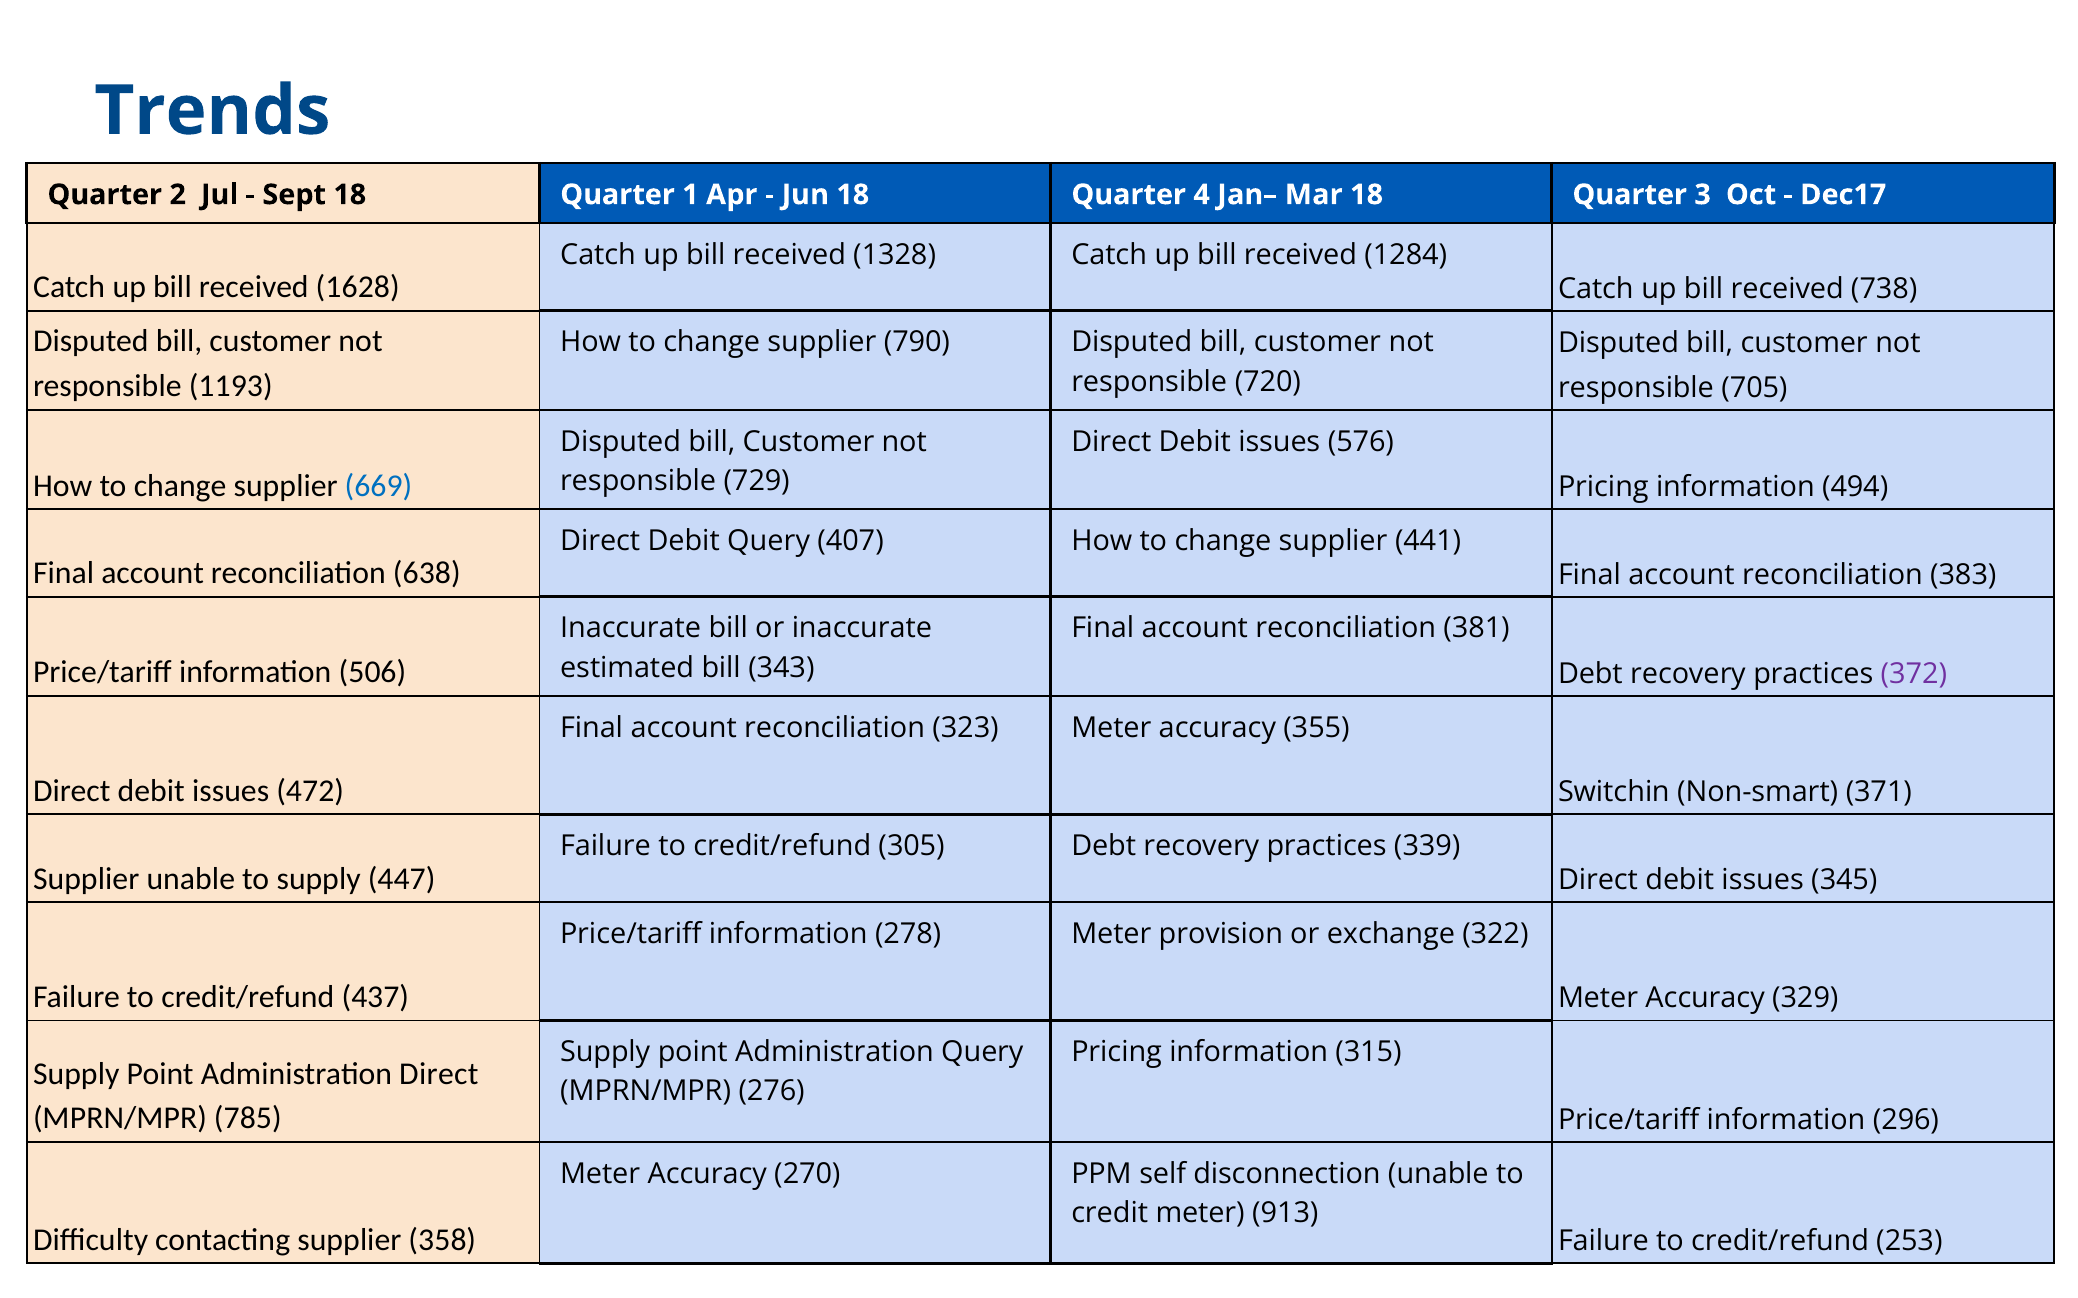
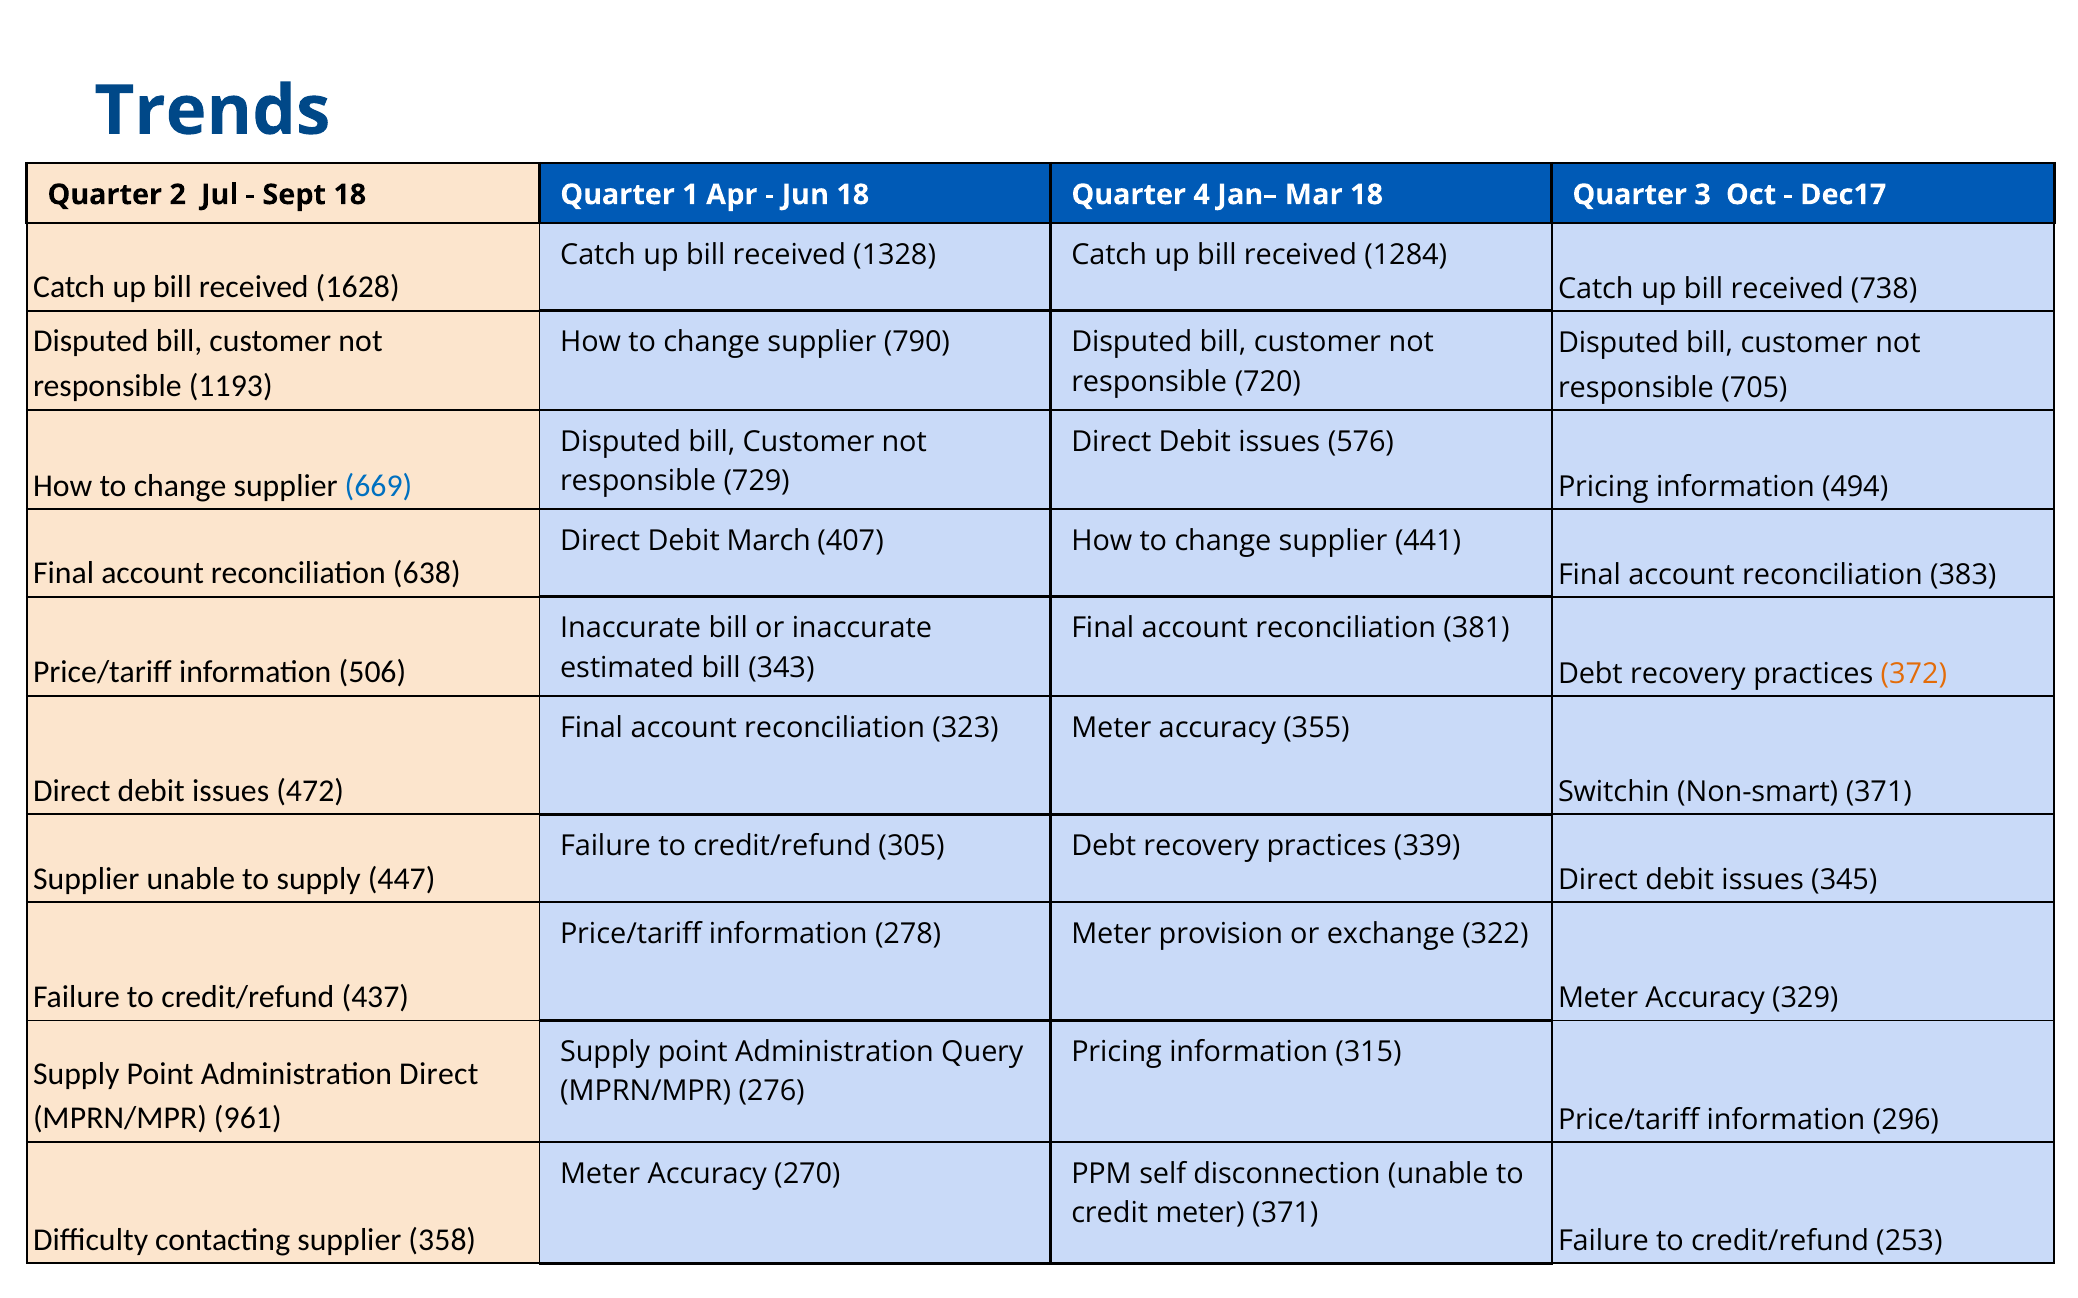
Debit Query: Query -> March
372 colour: purple -> orange
785: 785 -> 961
meter 913: 913 -> 371
